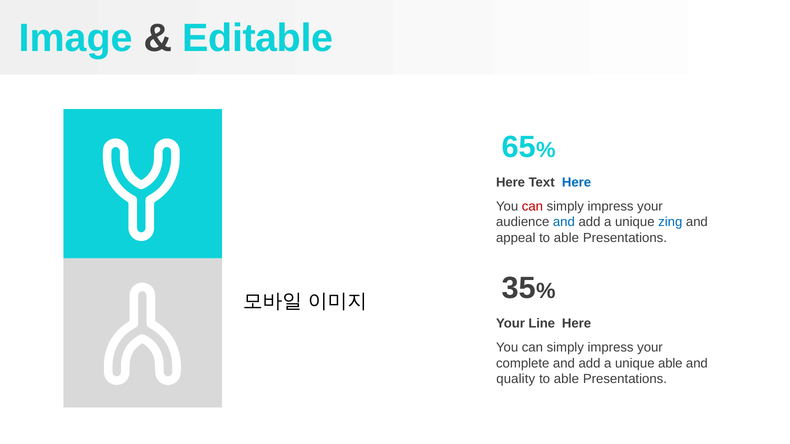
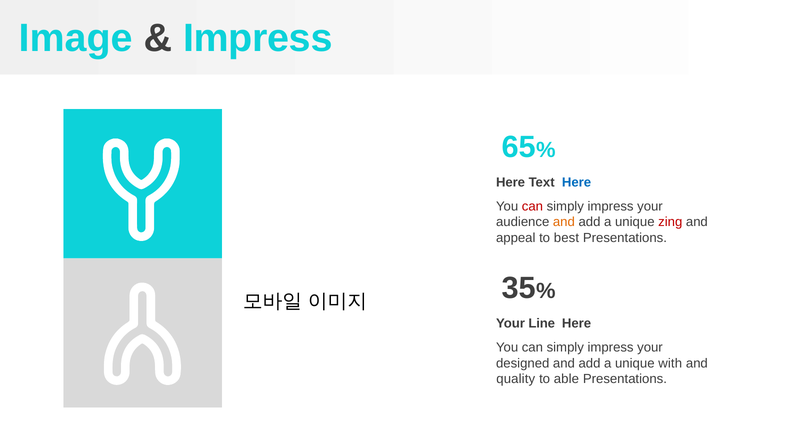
Editable at (258, 39): Editable -> Impress
and at (564, 222) colour: blue -> orange
zing colour: blue -> red
appeal to able: able -> best
complete: complete -> designed
unique able: able -> with
